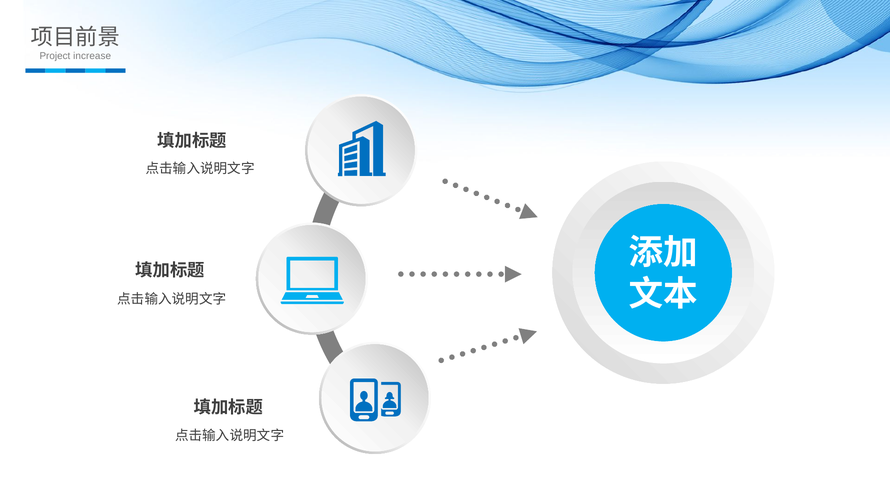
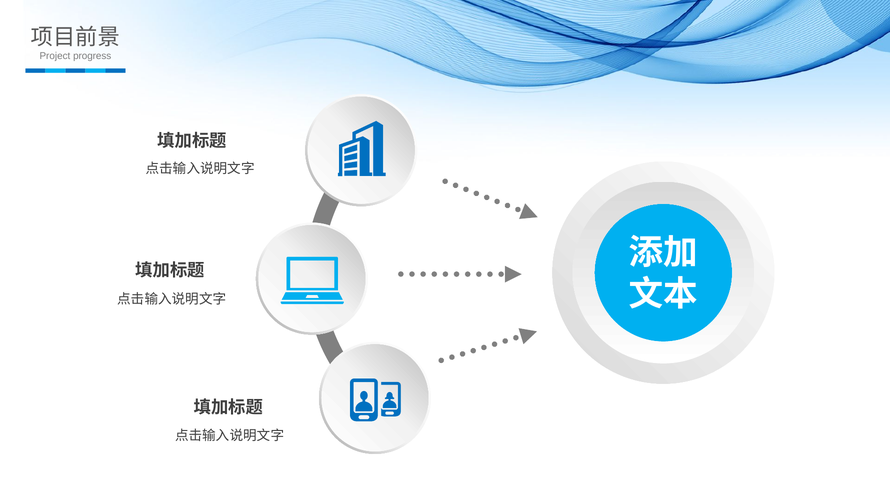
increase: increase -> progress
